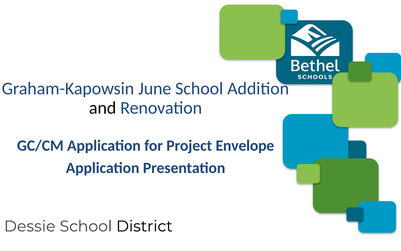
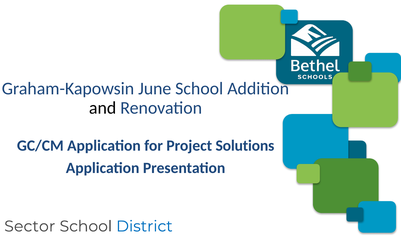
Envelope: Envelope -> Solutions
Dessie: Dessie -> Sector
District colour: black -> blue
